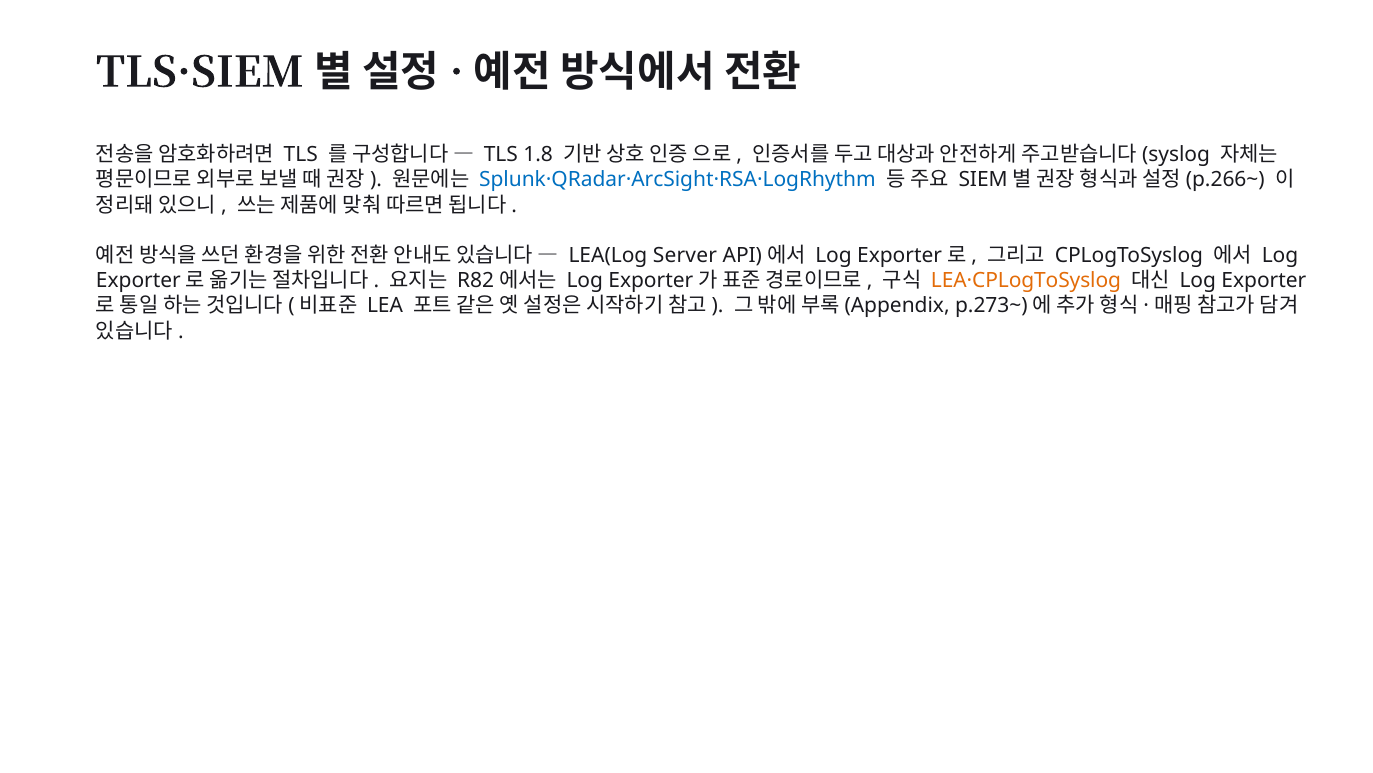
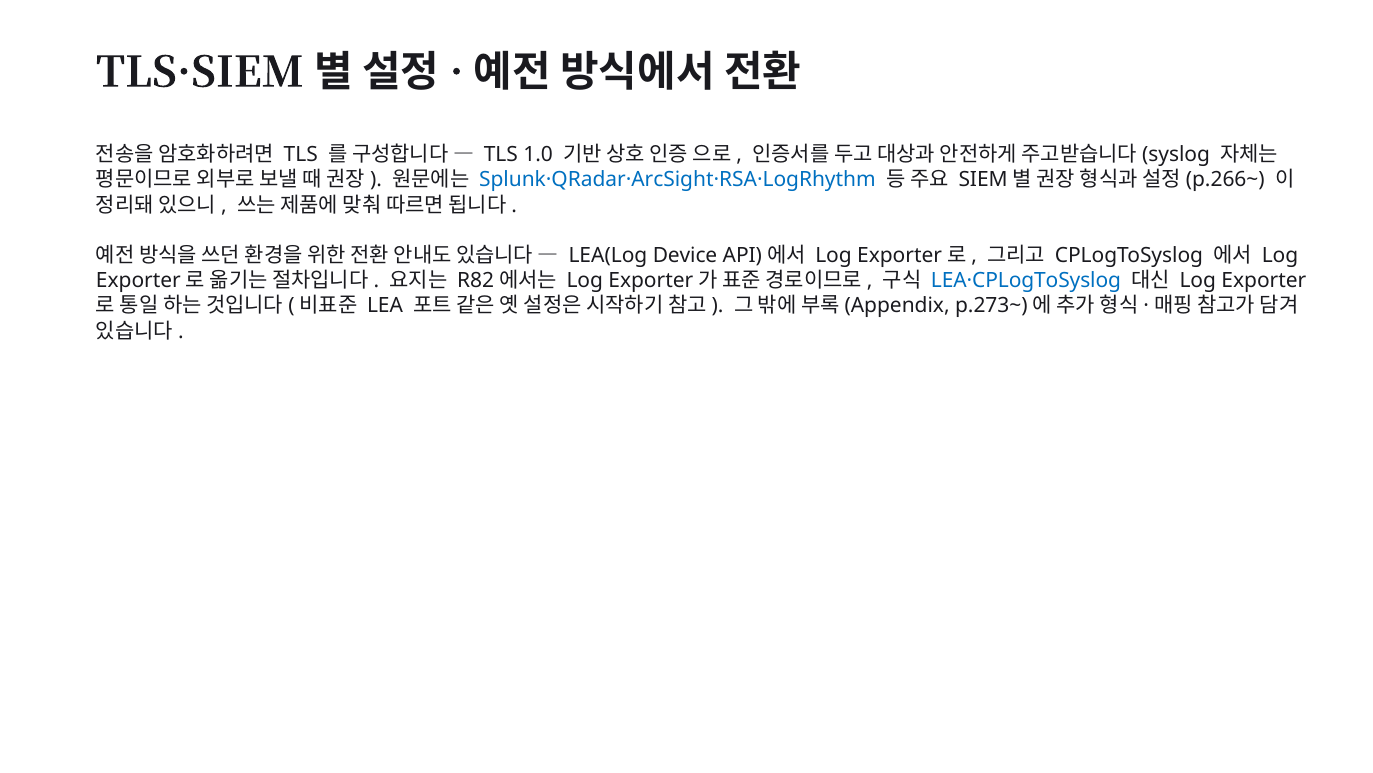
1.8: 1.8 -> 1.0
Server: Server -> Device
LEA·CPLogToSyslog colour: orange -> blue
